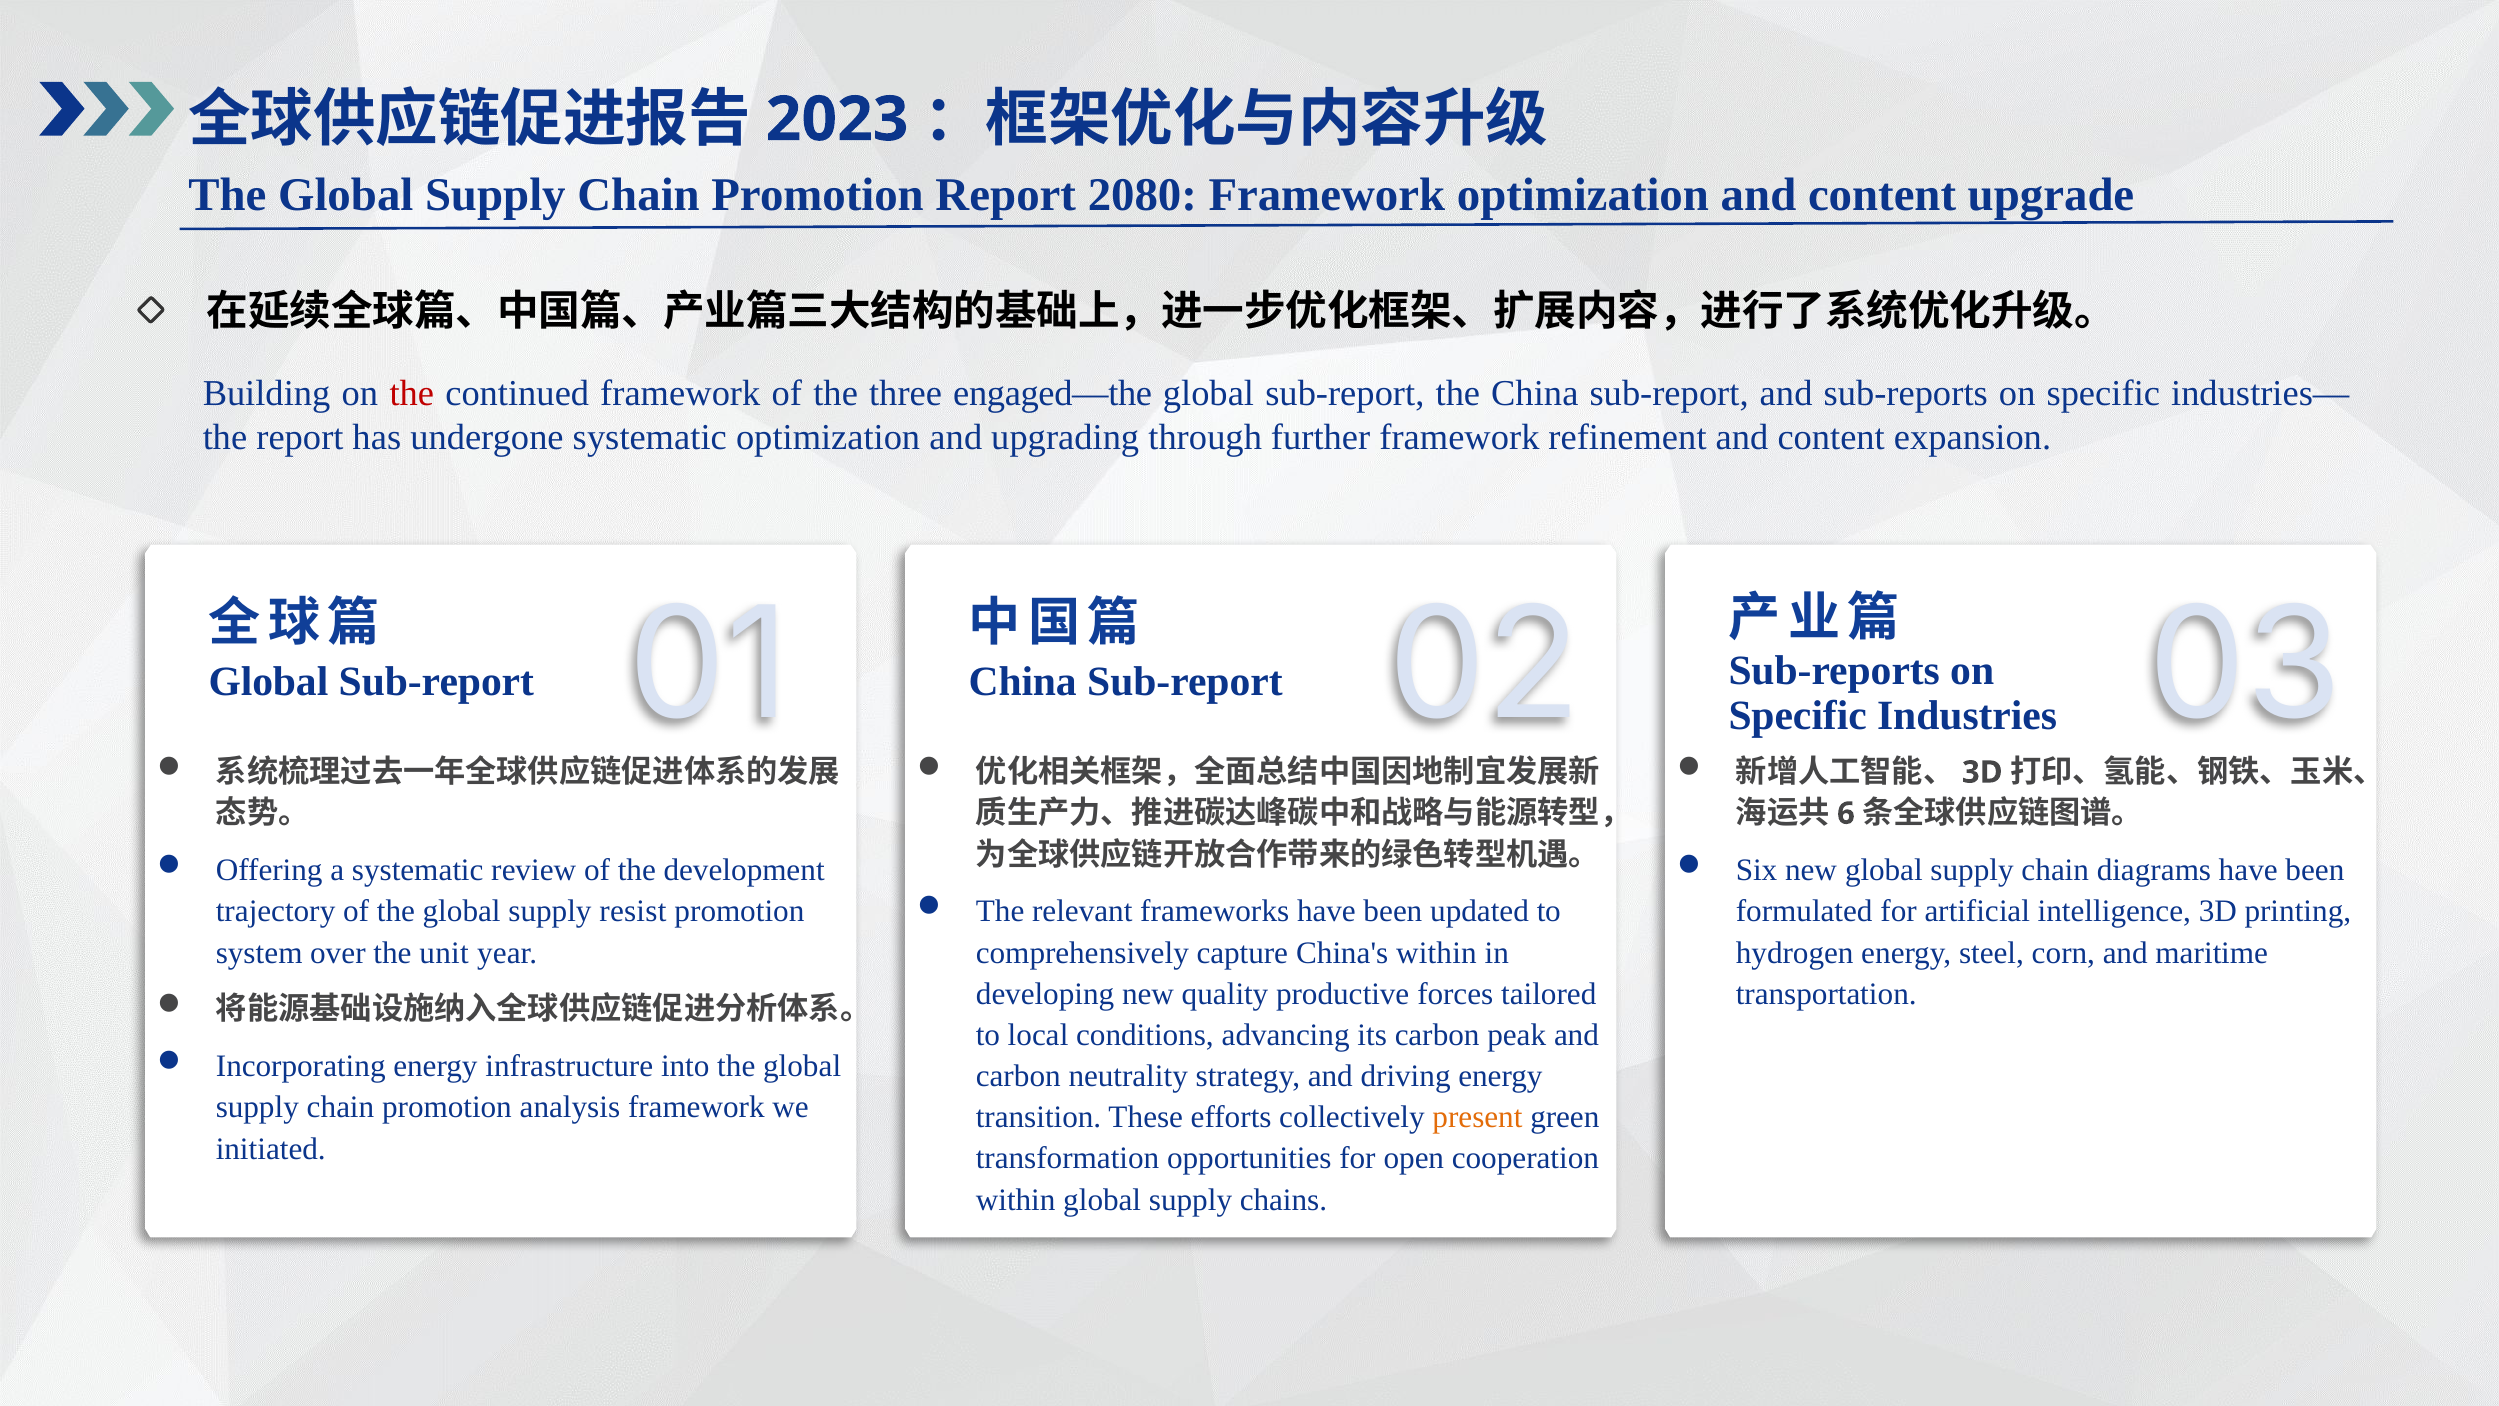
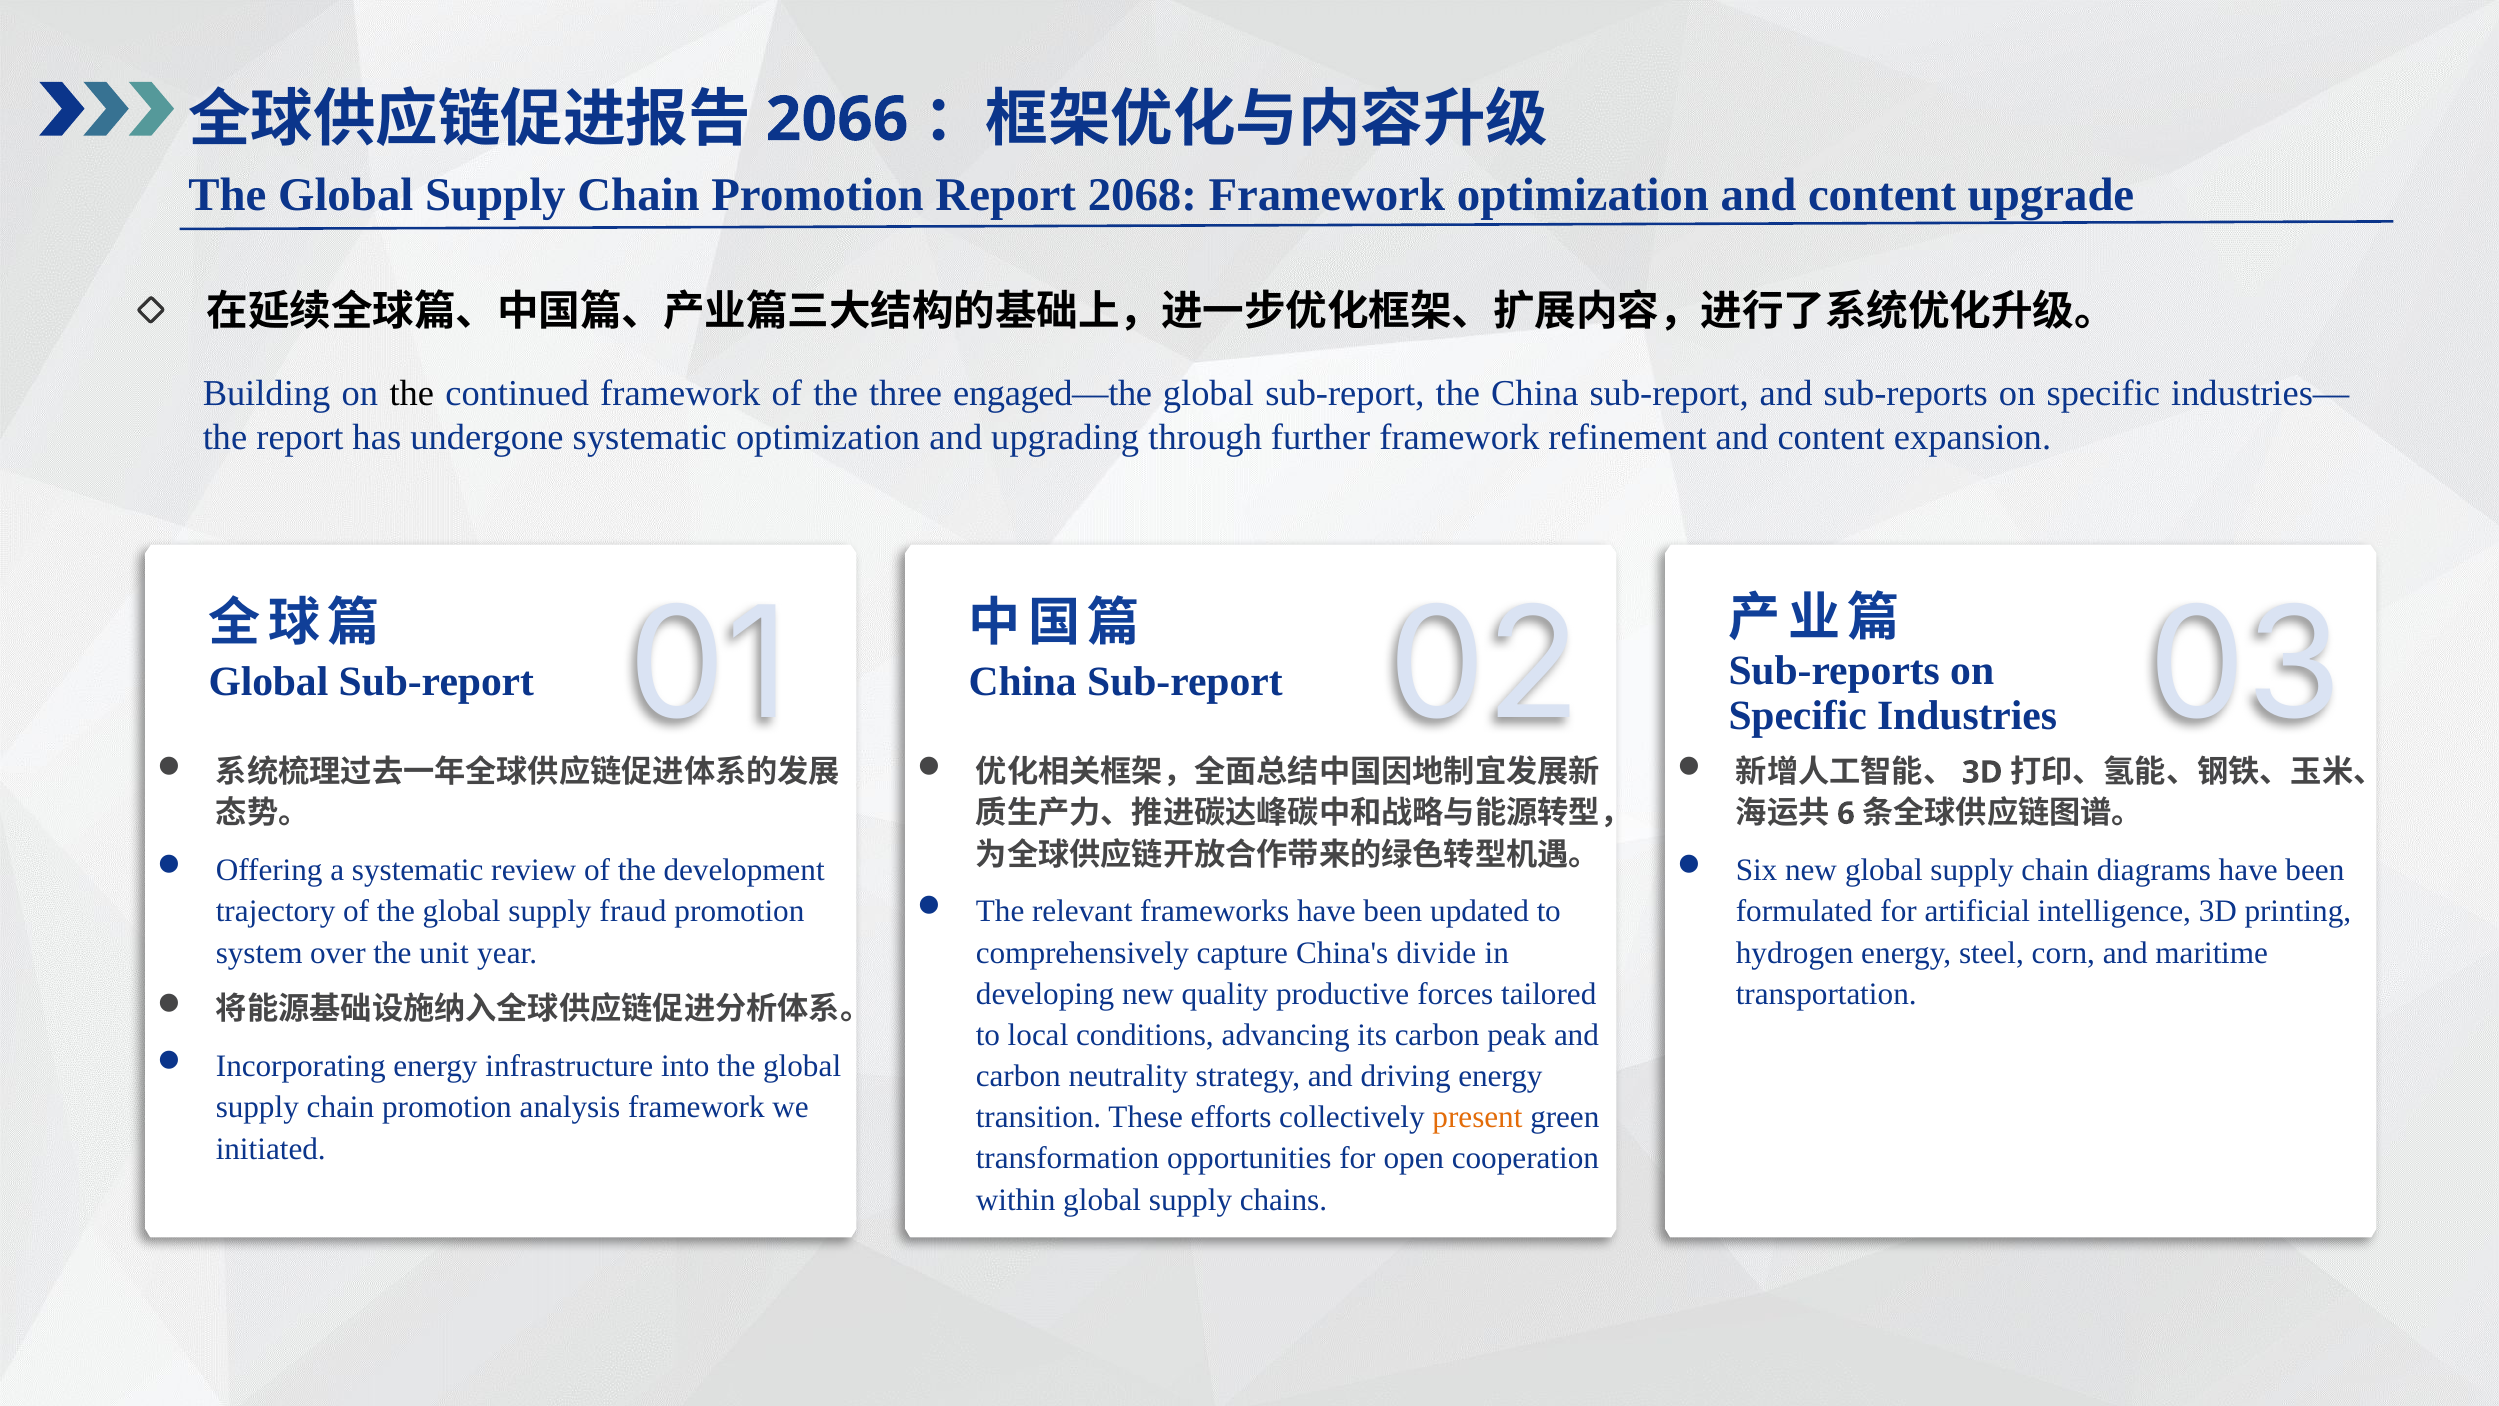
2023: 2023 -> 2066
2080: 2080 -> 2068
the at (412, 393) colour: red -> black
resist: resist -> fraud
China's within: within -> divide
